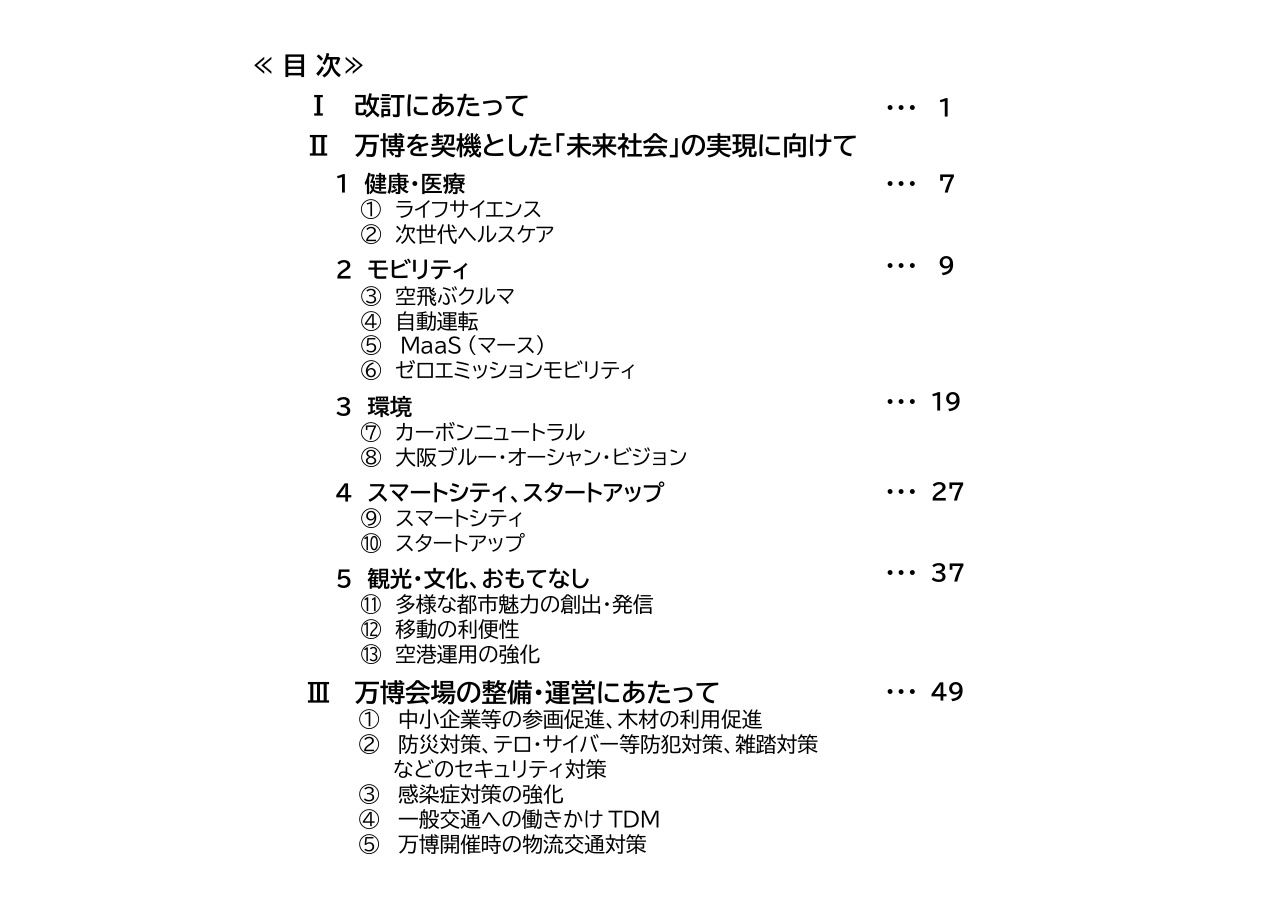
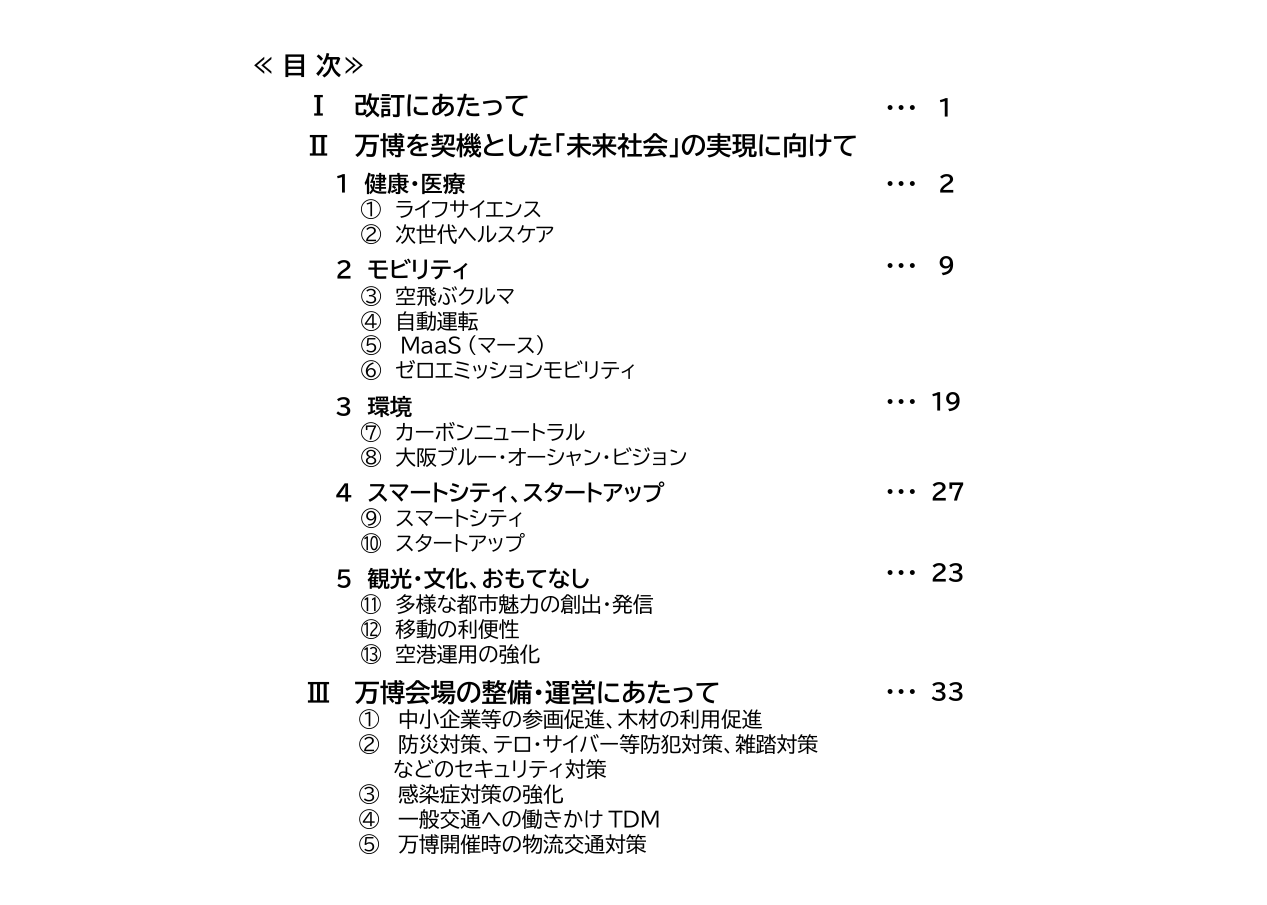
7: 7 -> 2
37: 37 -> 23
49: 49 -> 33
